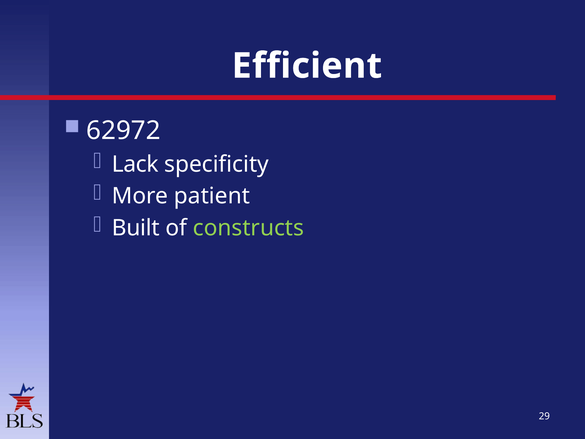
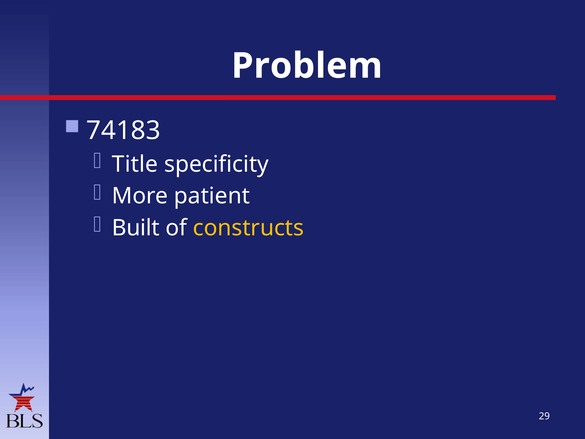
Efficient: Efficient -> Problem
62972: 62972 -> 74183
Lack: Lack -> Title
constructs colour: light green -> yellow
